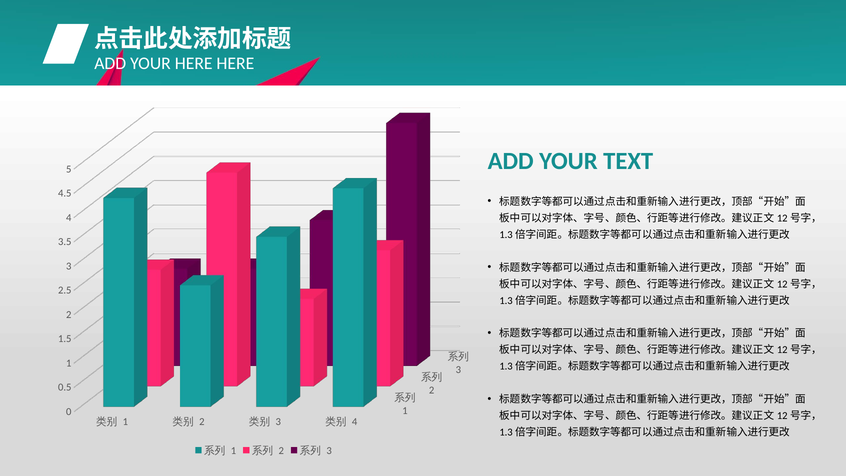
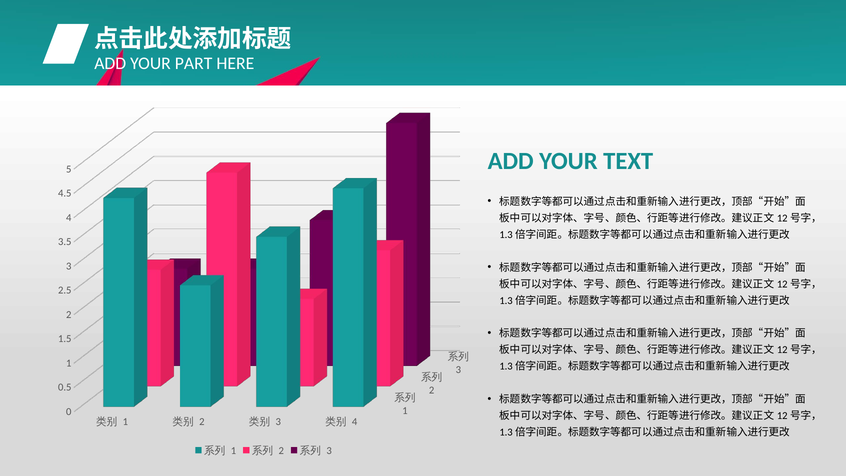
YOUR HERE: HERE -> PART
